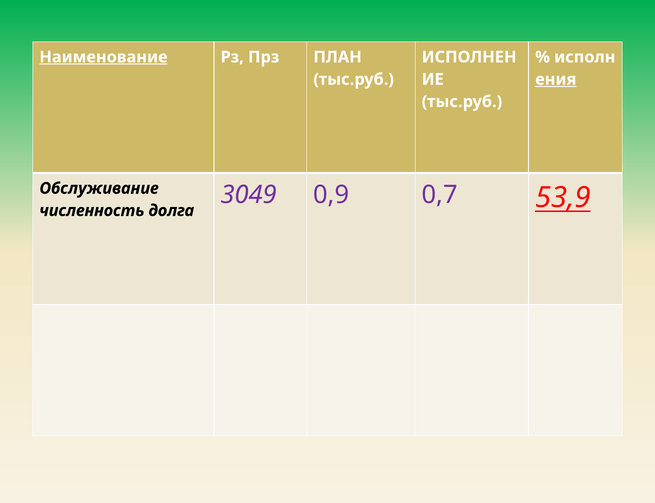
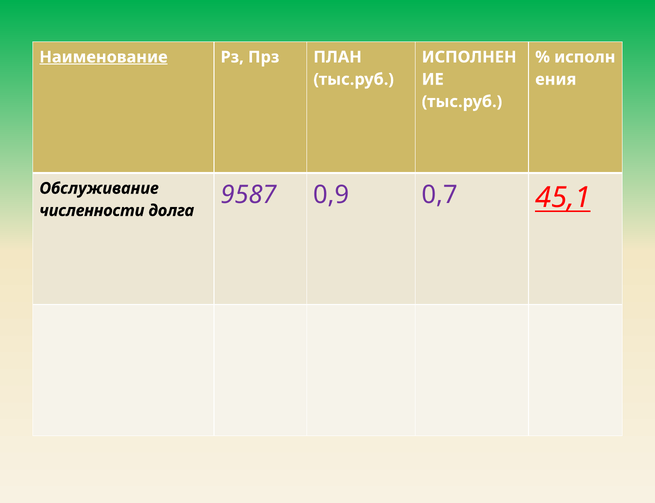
ения underline: present -> none
3049: 3049 -> 9587
53,9: 53,9 -> 45,1
численность: численность -> численности
